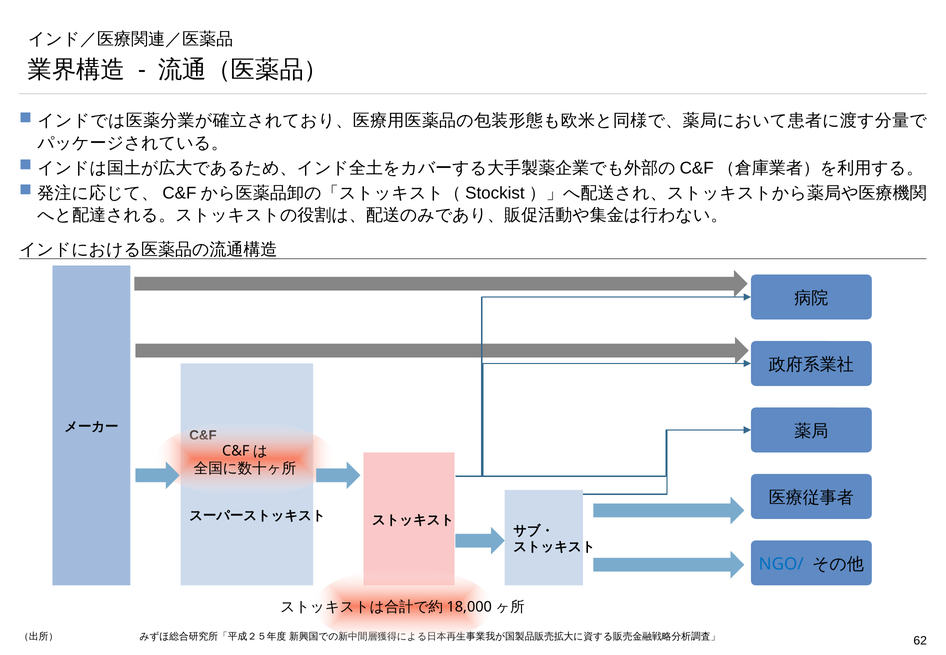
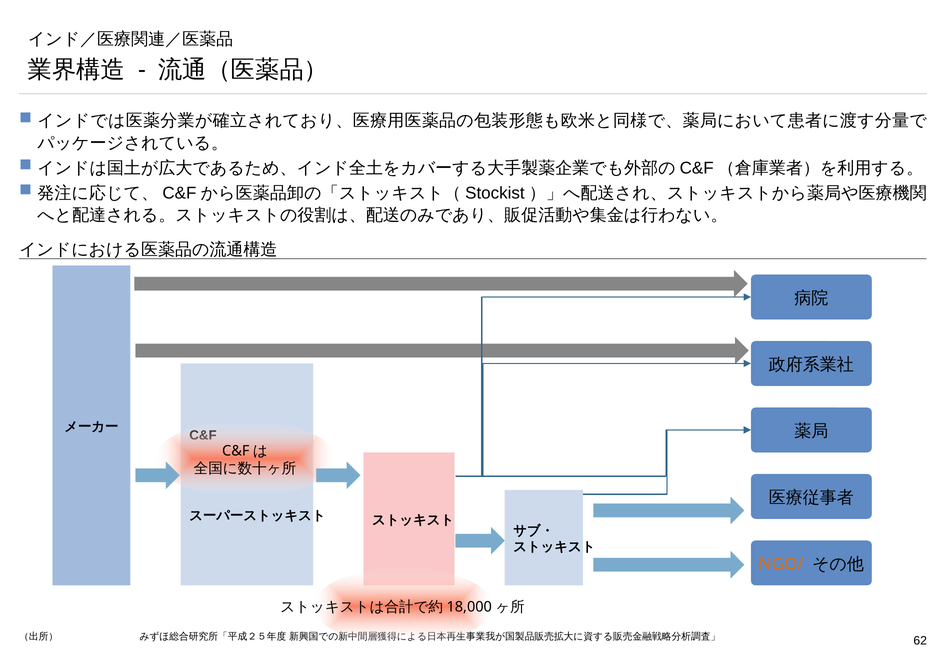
NGO/ colour: blue -> orange
